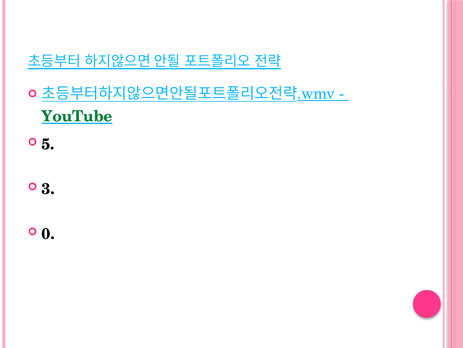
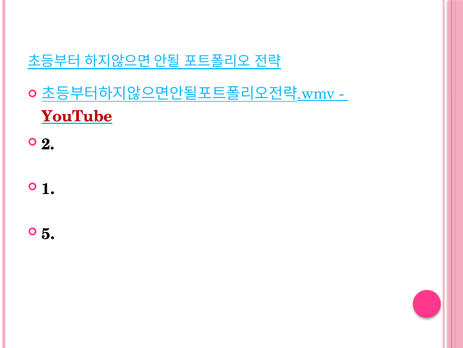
YouTube colour: green -> red
5: 5 -> 2
3: 3 -> 1
0: 0 -> 5
